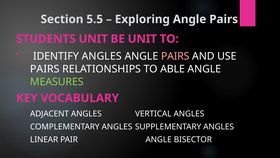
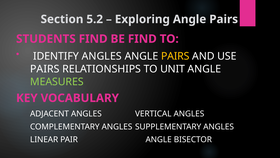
5.5: 5.5 -> 5.2
STUDENTS UNIT: UNIT -> FIND
BE UNIT: UNIT -> FIND
PAIRS at (175, 56) colour: pink -> yellow
ABLE: ABLE -> UNIT
